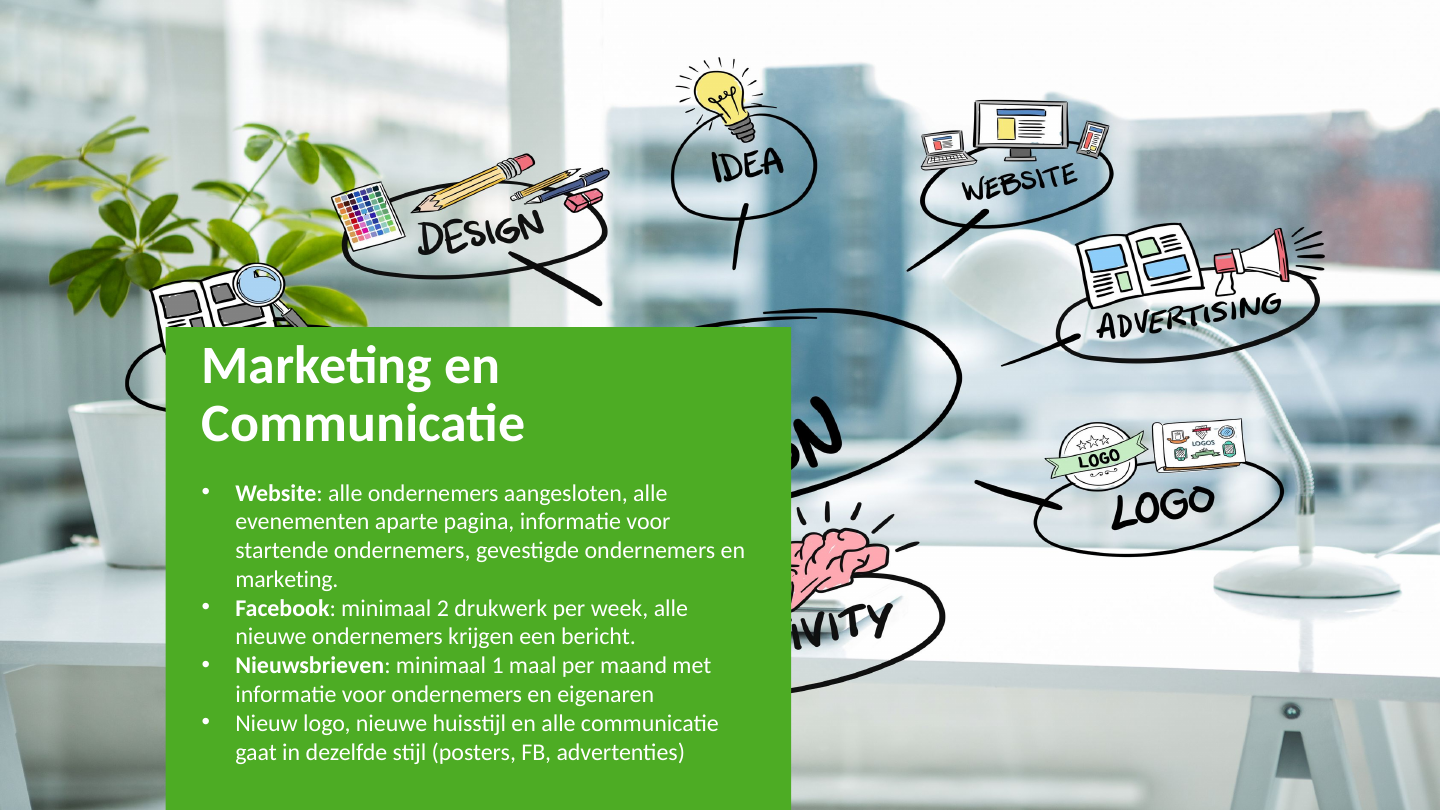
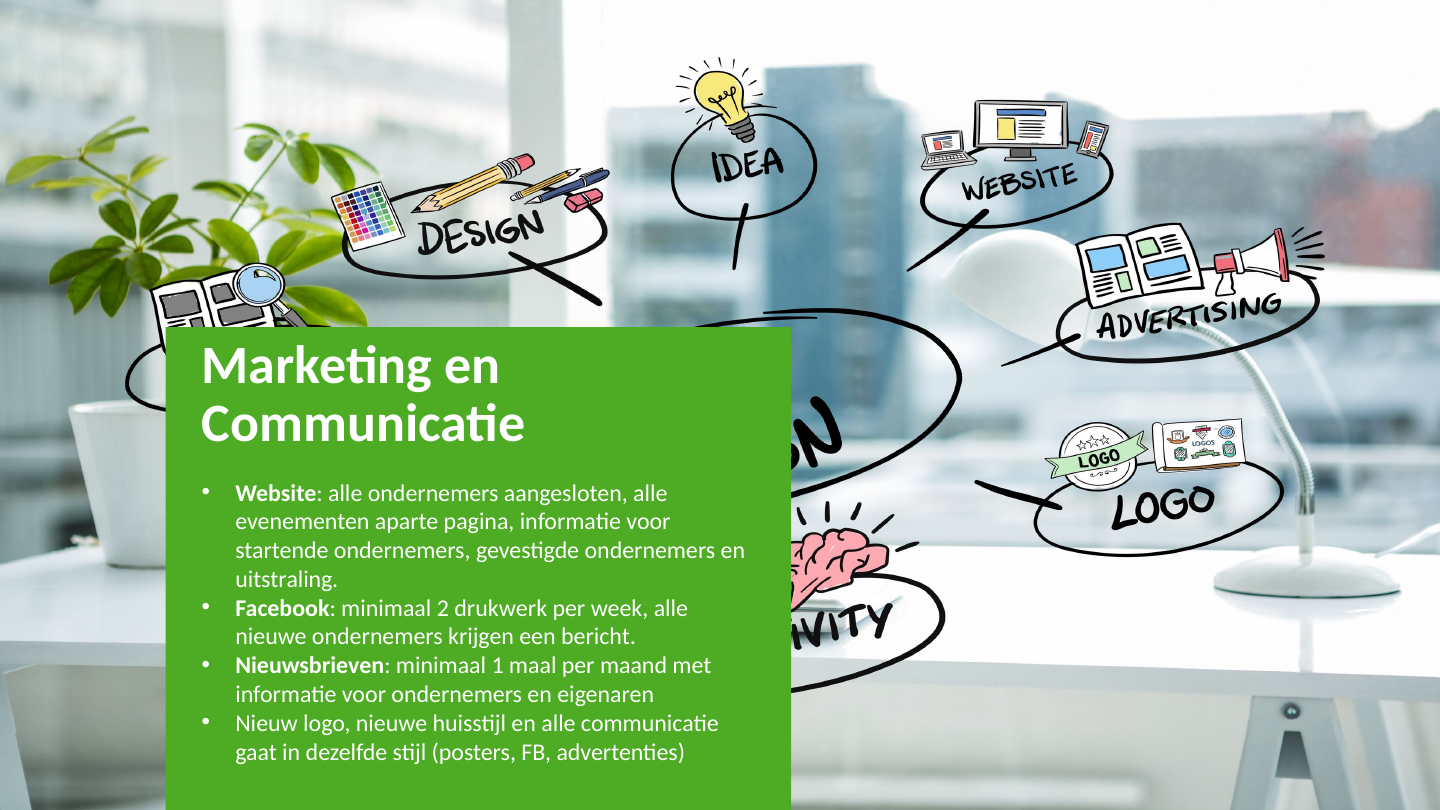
marketing at (287, 579): marketing -> uitstraling
